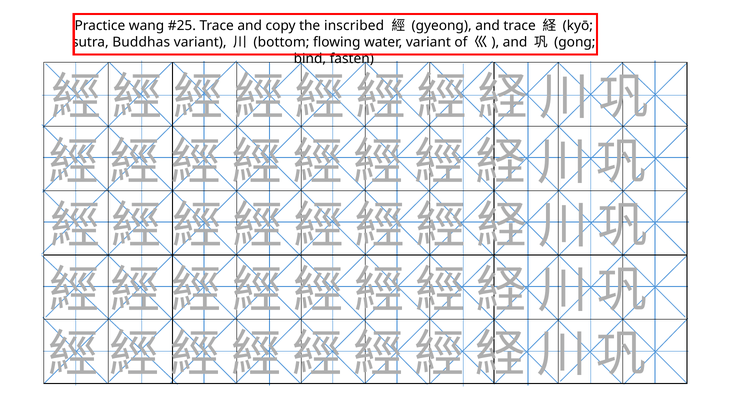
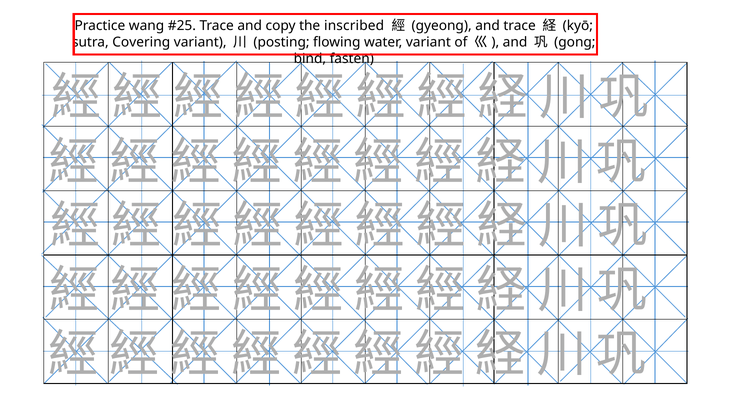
Buddhas: Buddhas -> Covering
bottom: bottom -> posting
